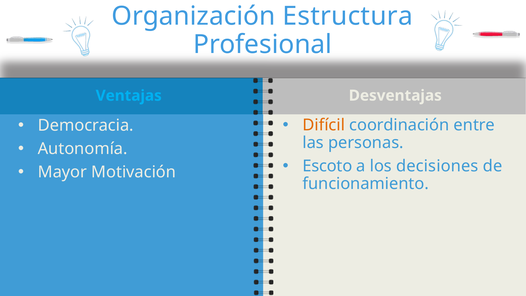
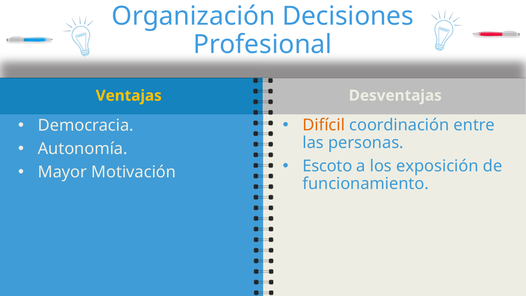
Estructura: Estructura -> Decisiones
Ventajas colour: light blue -> yellow
decisiones: decisiones -> exposición
